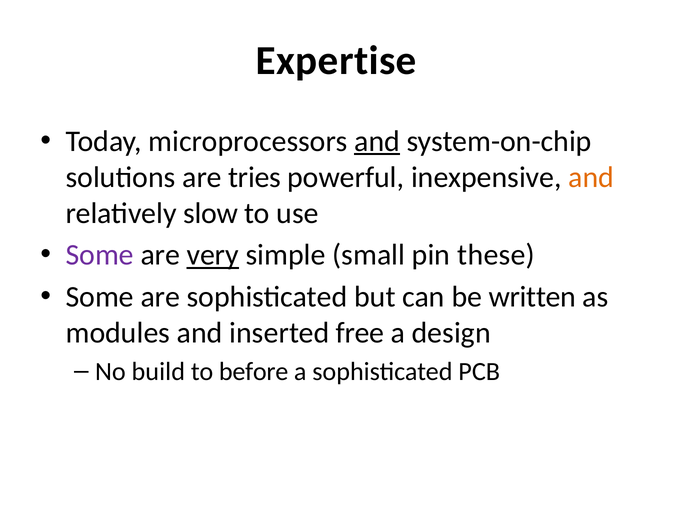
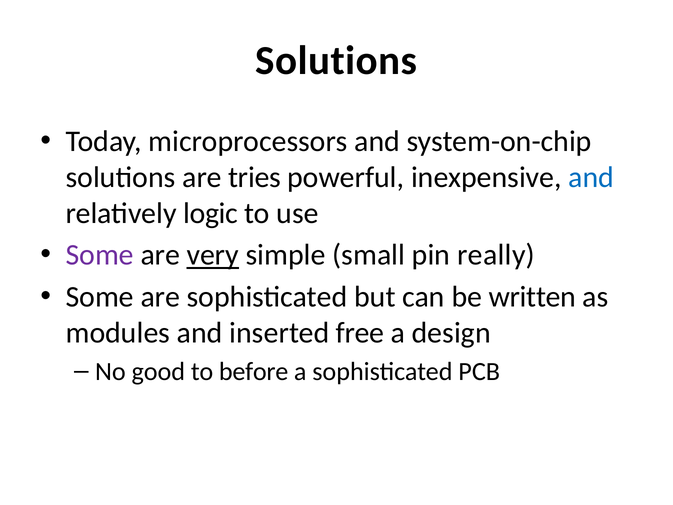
Expertise at (336, 61): Expertise -> Solutions
and at (377, 141) underline: present -> none
and at (591, 177) colour: orange -> blue
slow: slow -> logic
these: these -> really
build: build -> good
